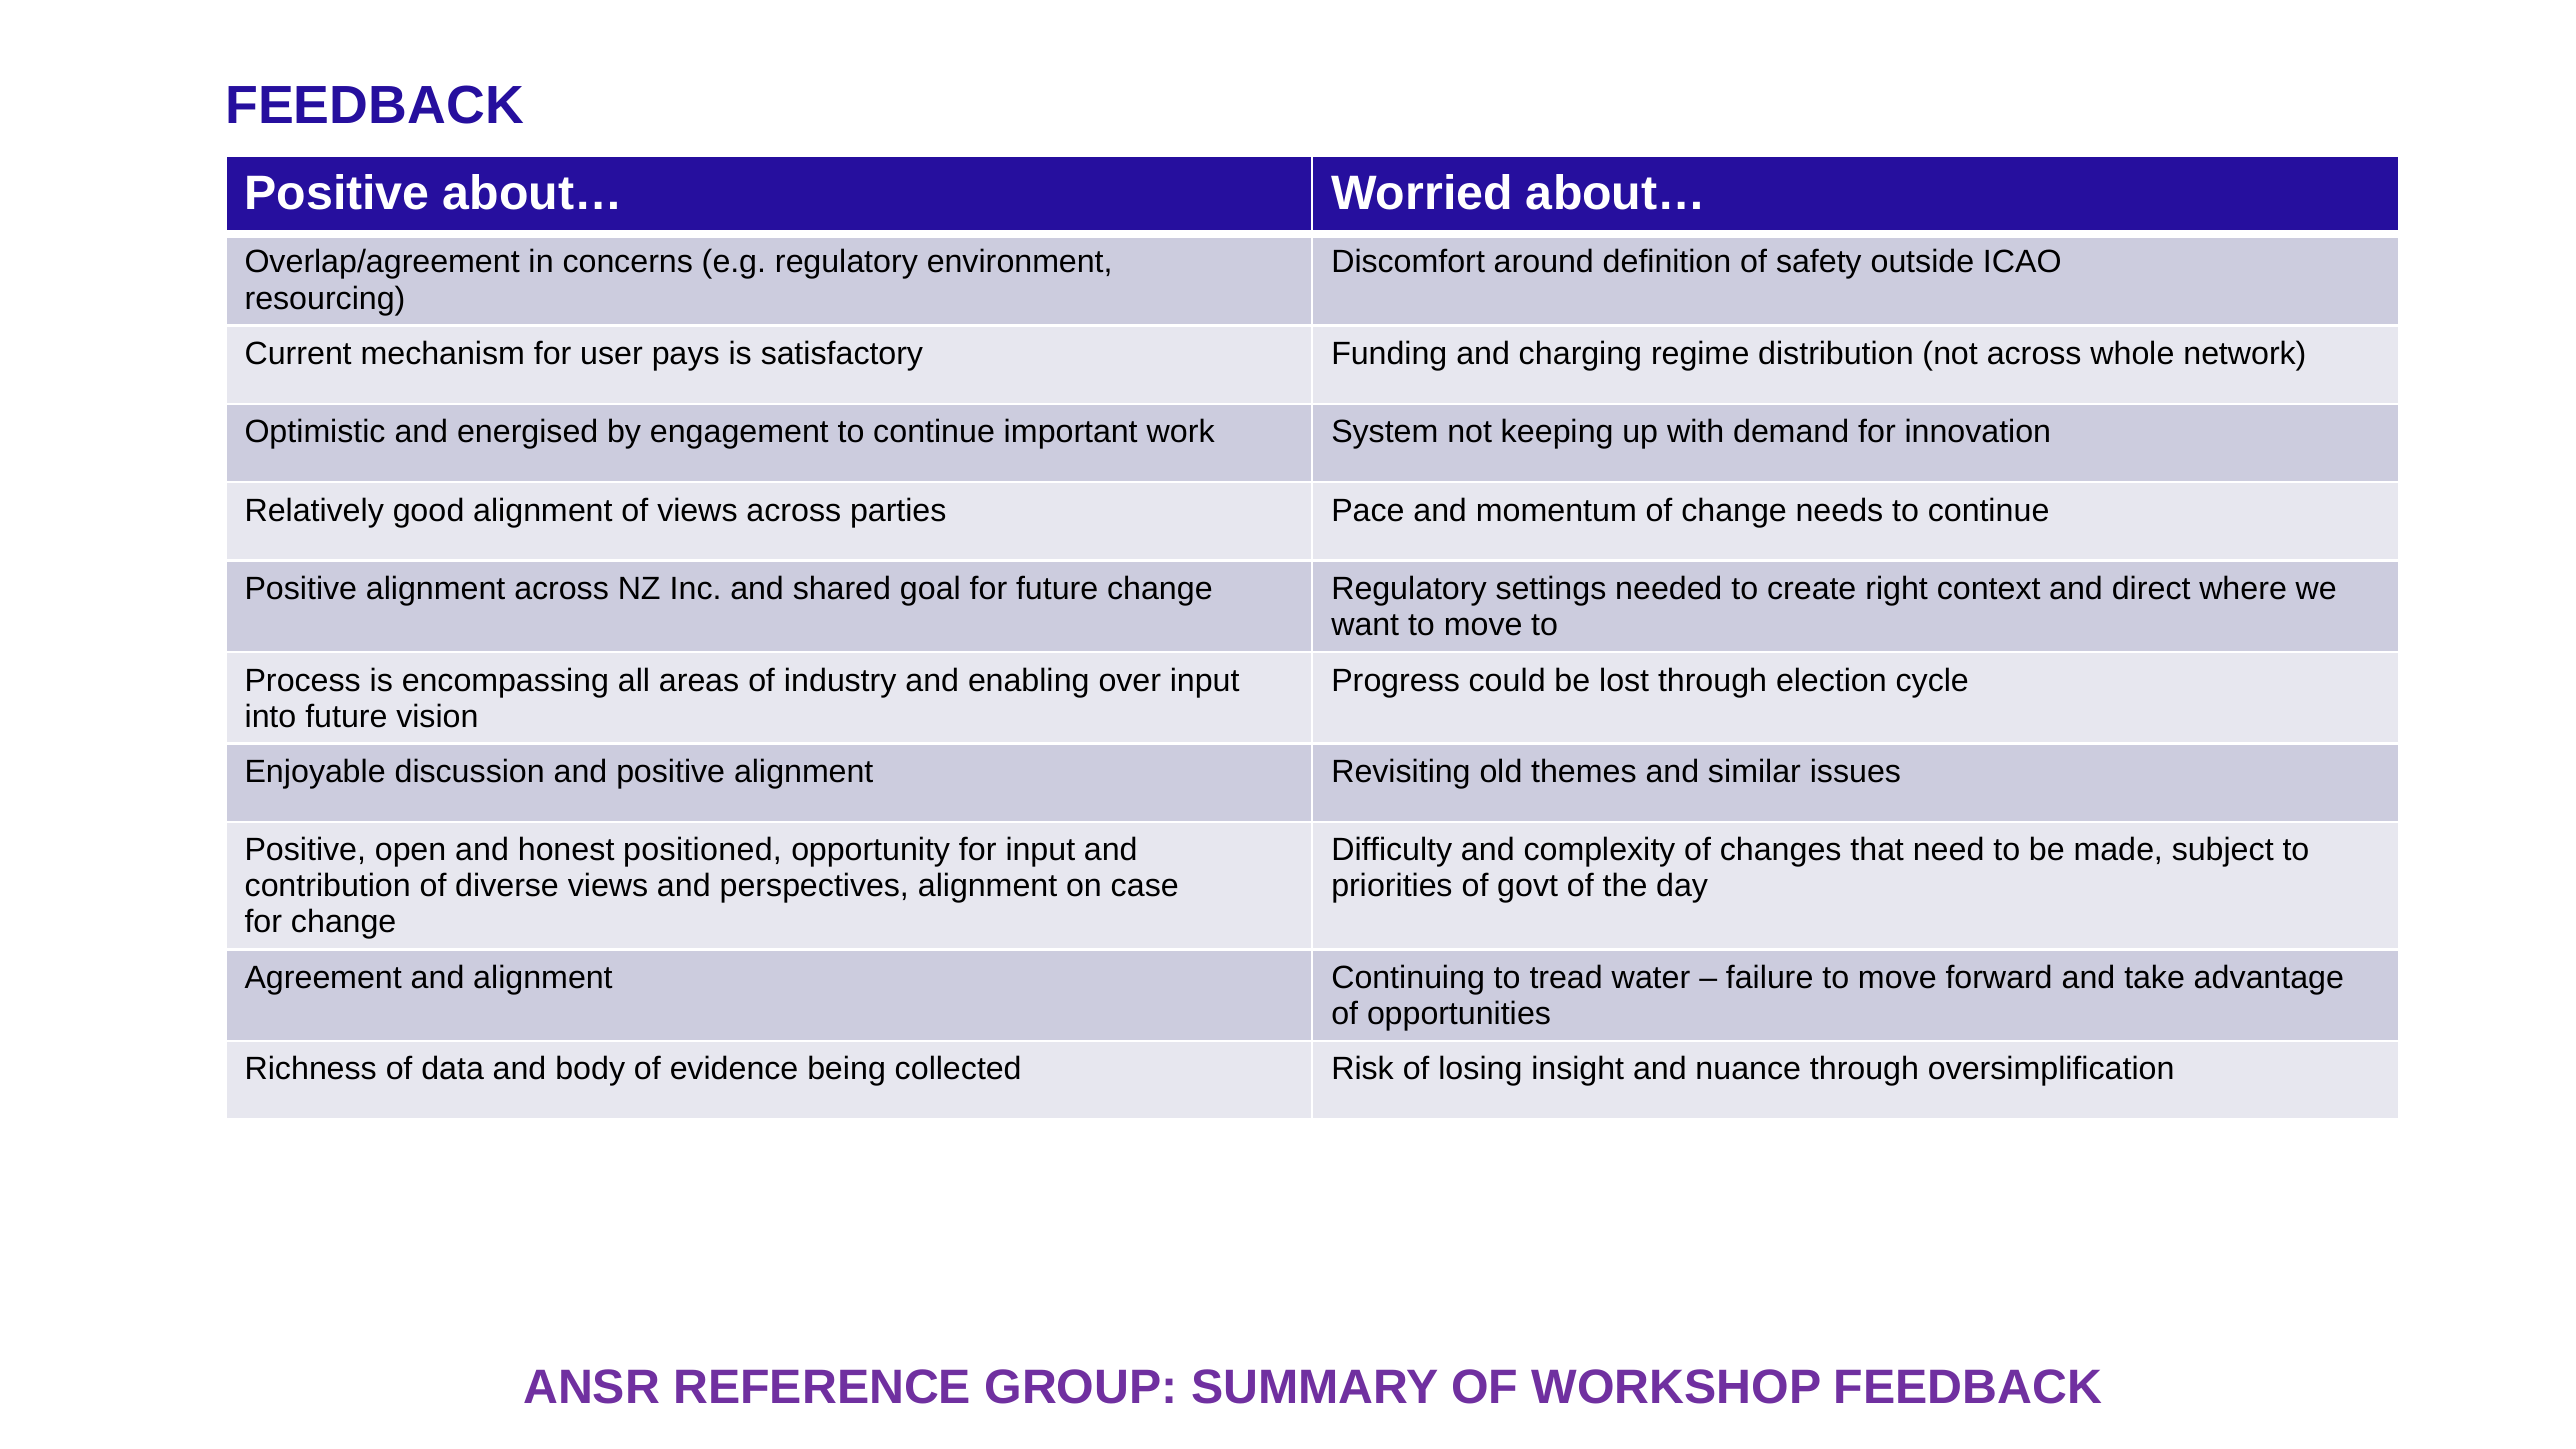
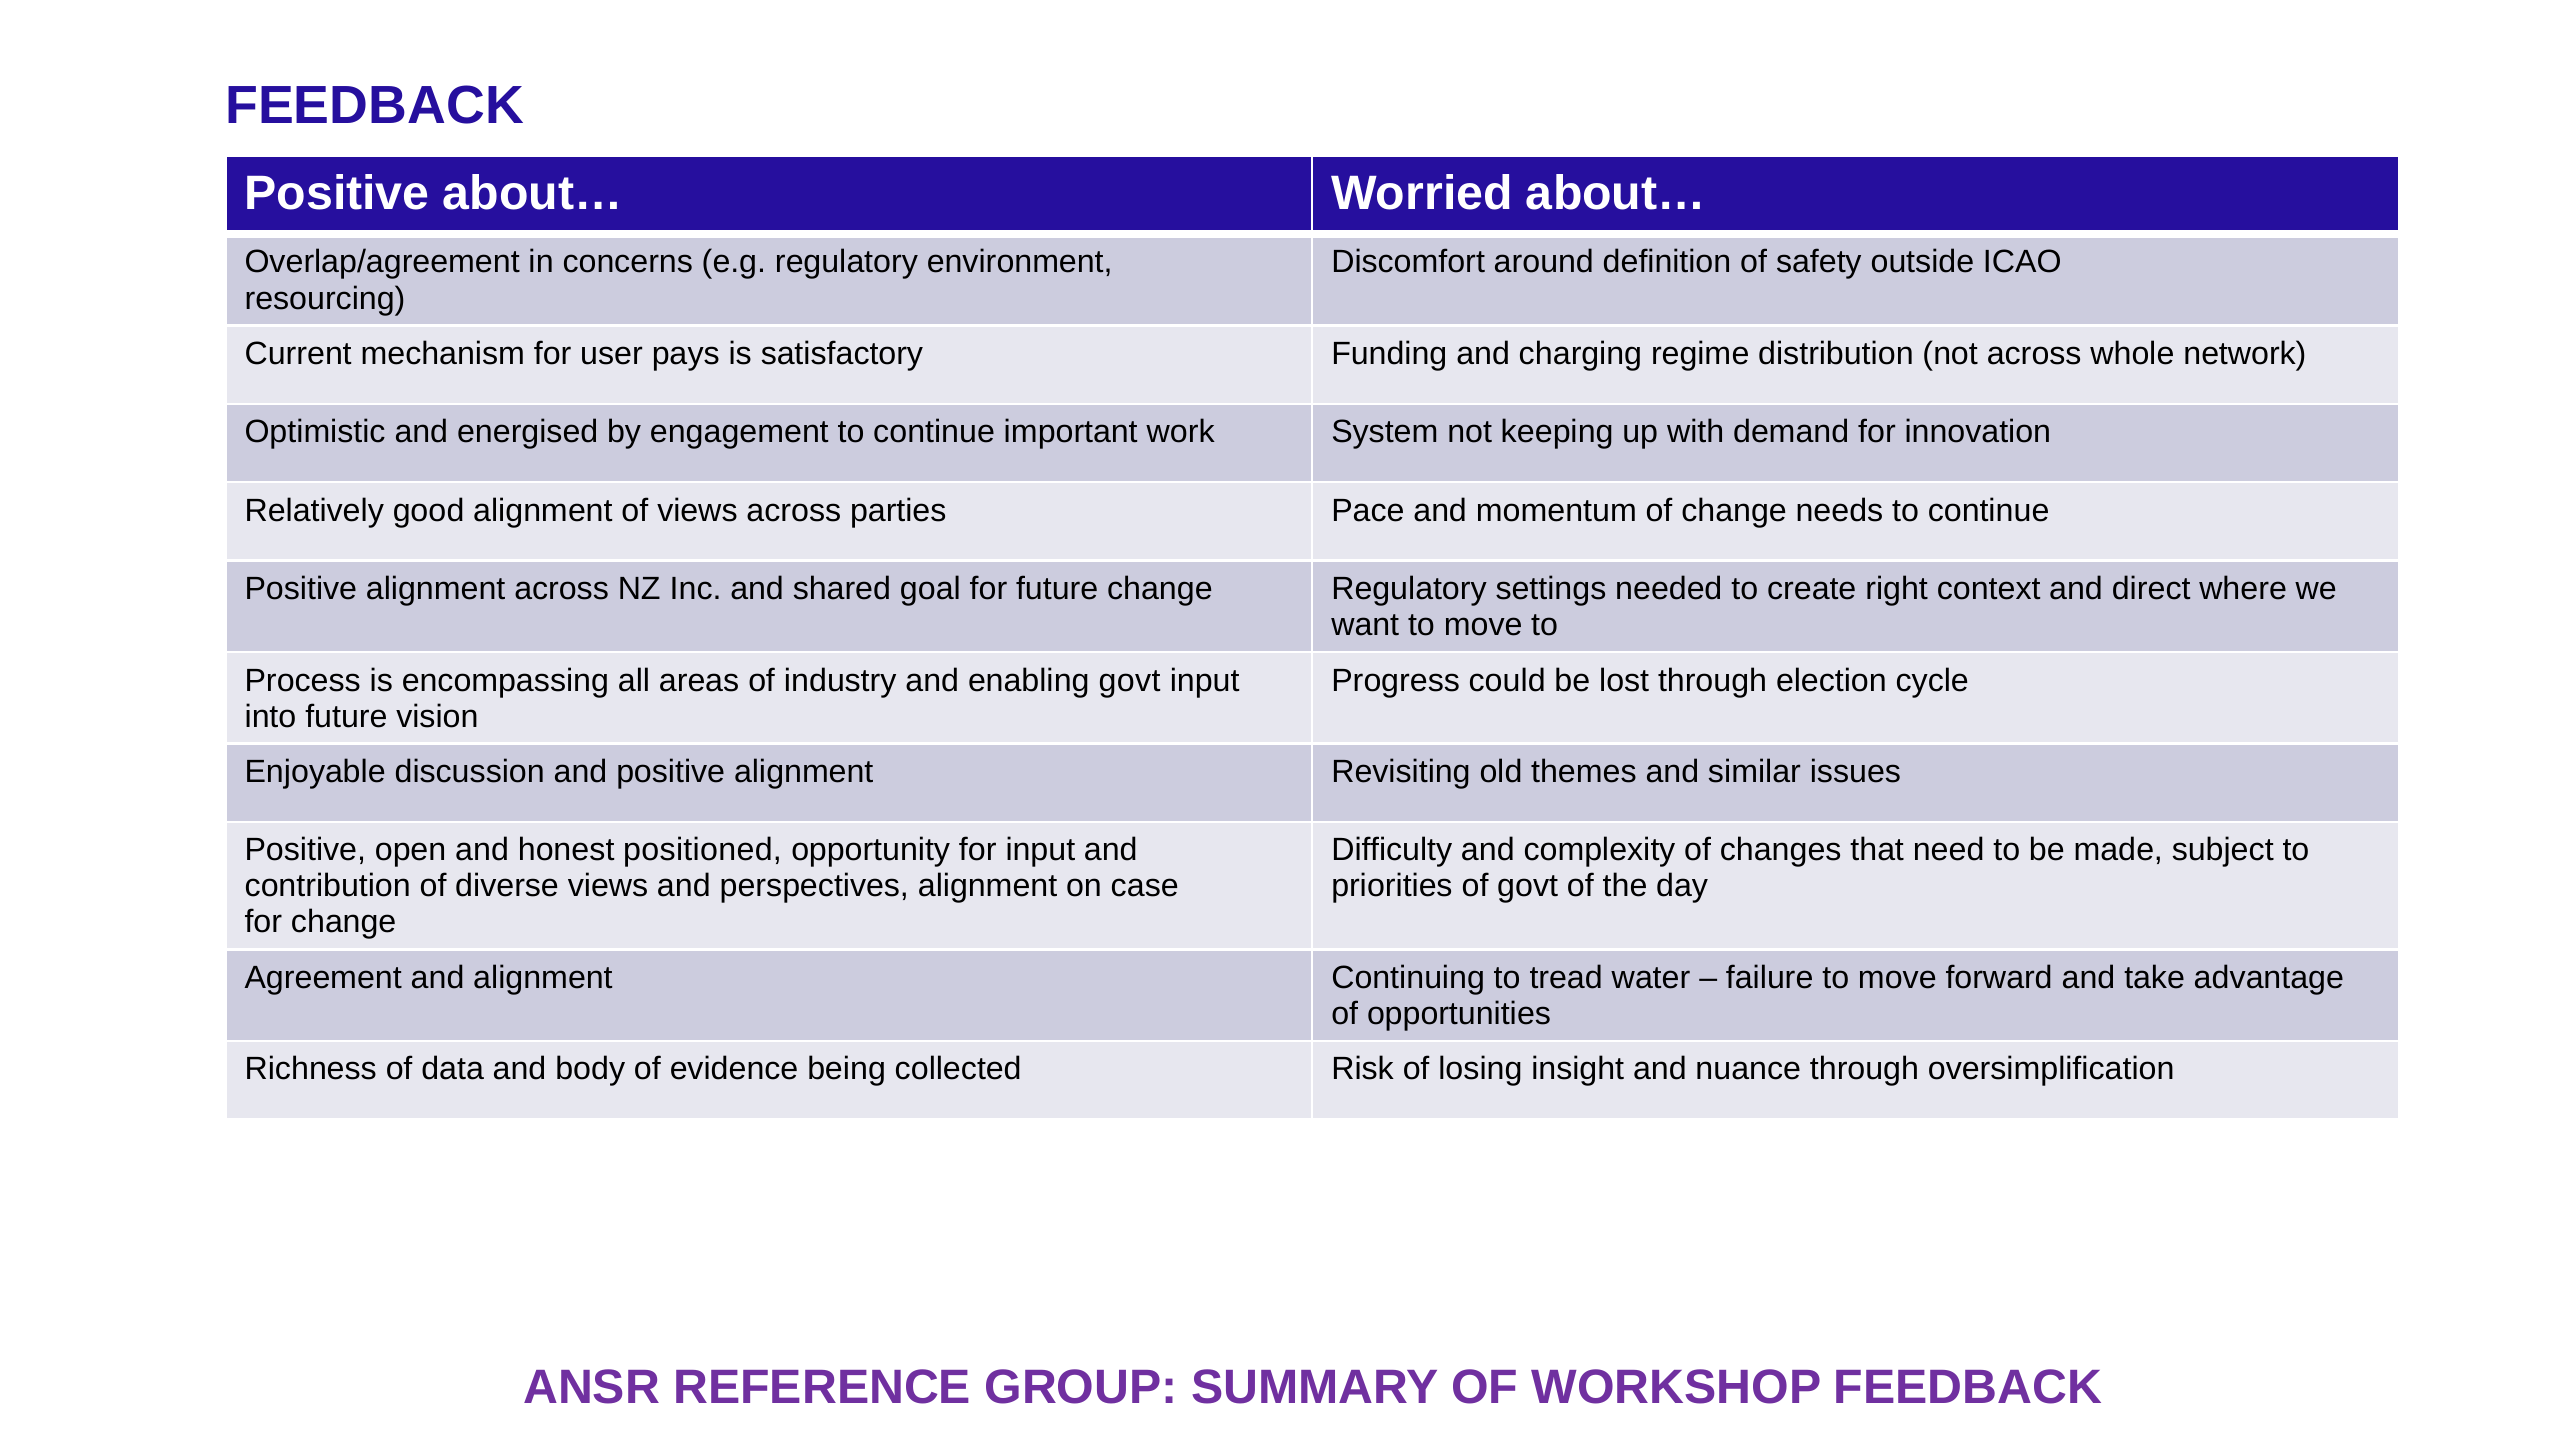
enabling over: over -> govt
